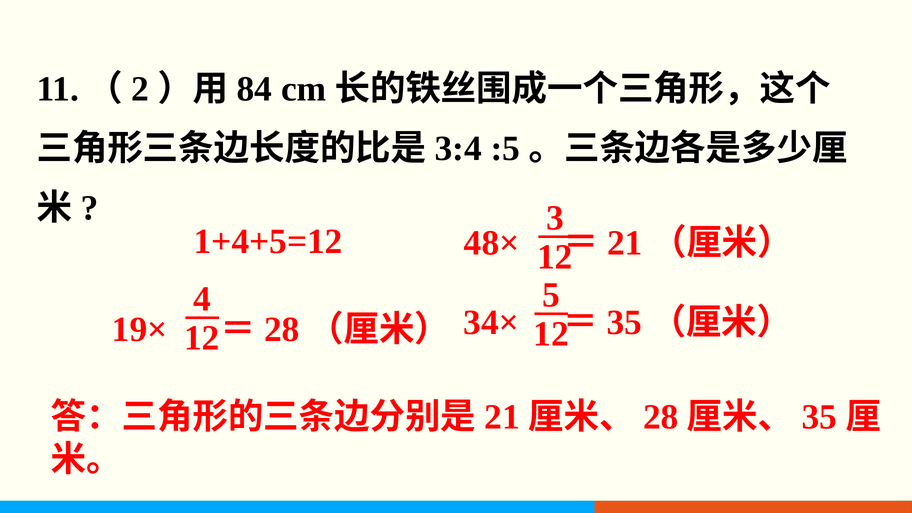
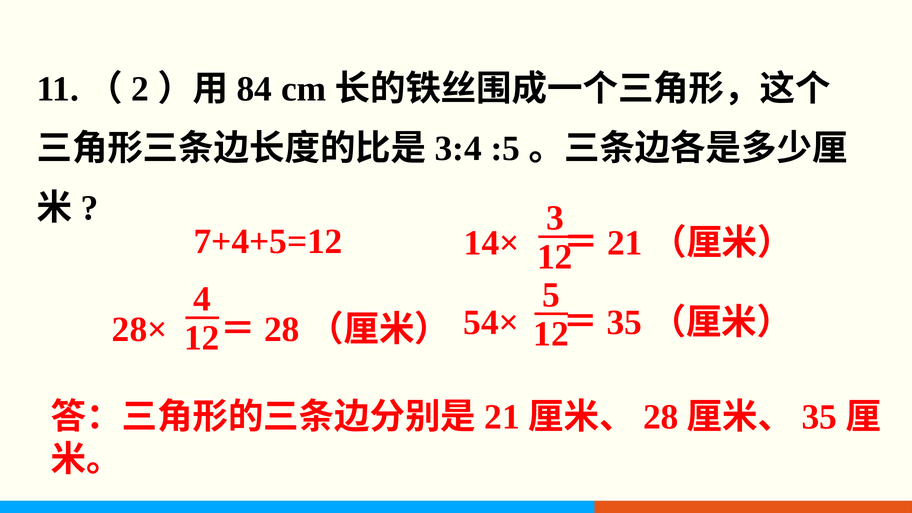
1+4+5=12: 1+4+5=12 -> 7+4+5=12
48×: 48× -> 14×
19×: 19× -> 28×
34×: 34× -> 54×
